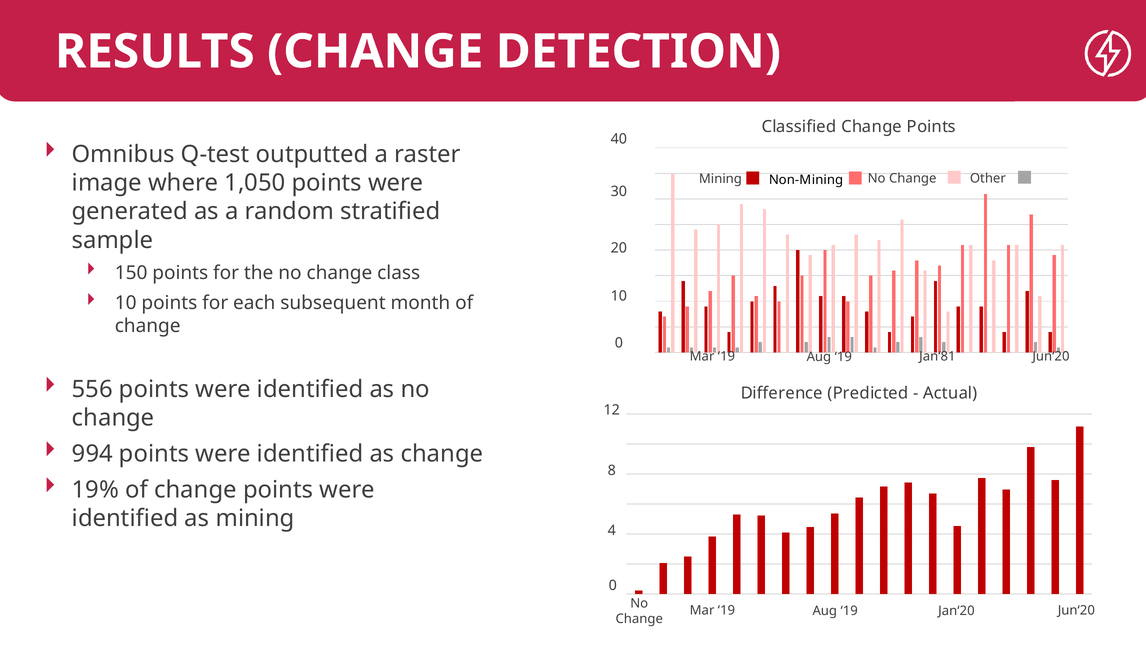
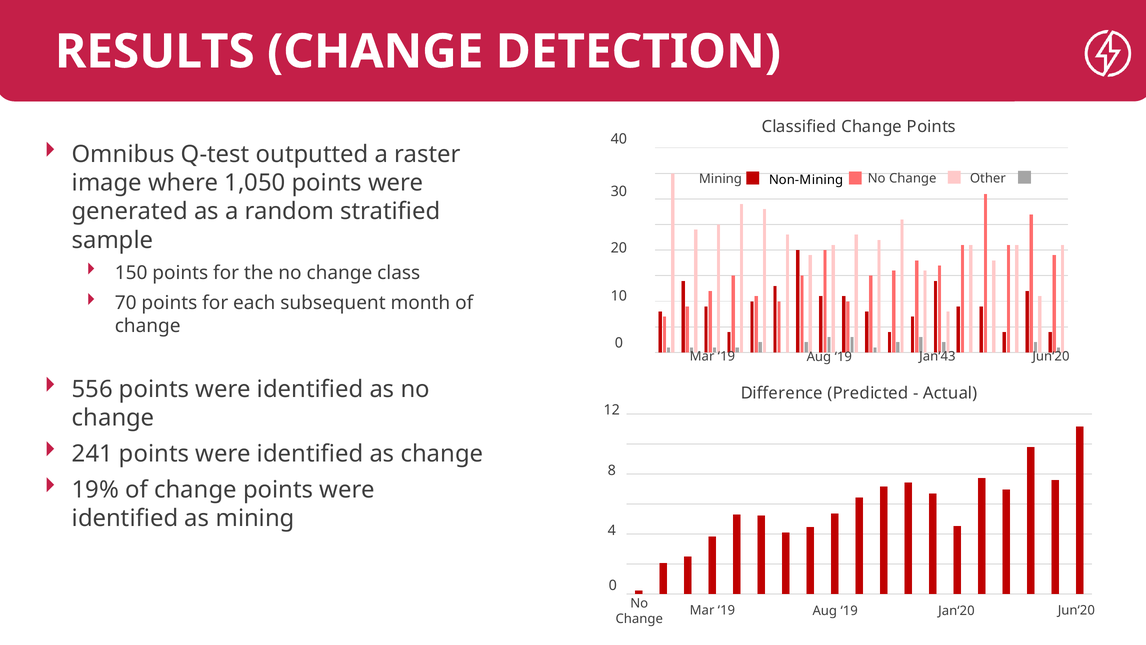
10 at (126, 303): 10 -> 70
Jan‘81: Jan‘81 -> Jan‘43
994: 994 -> 241
